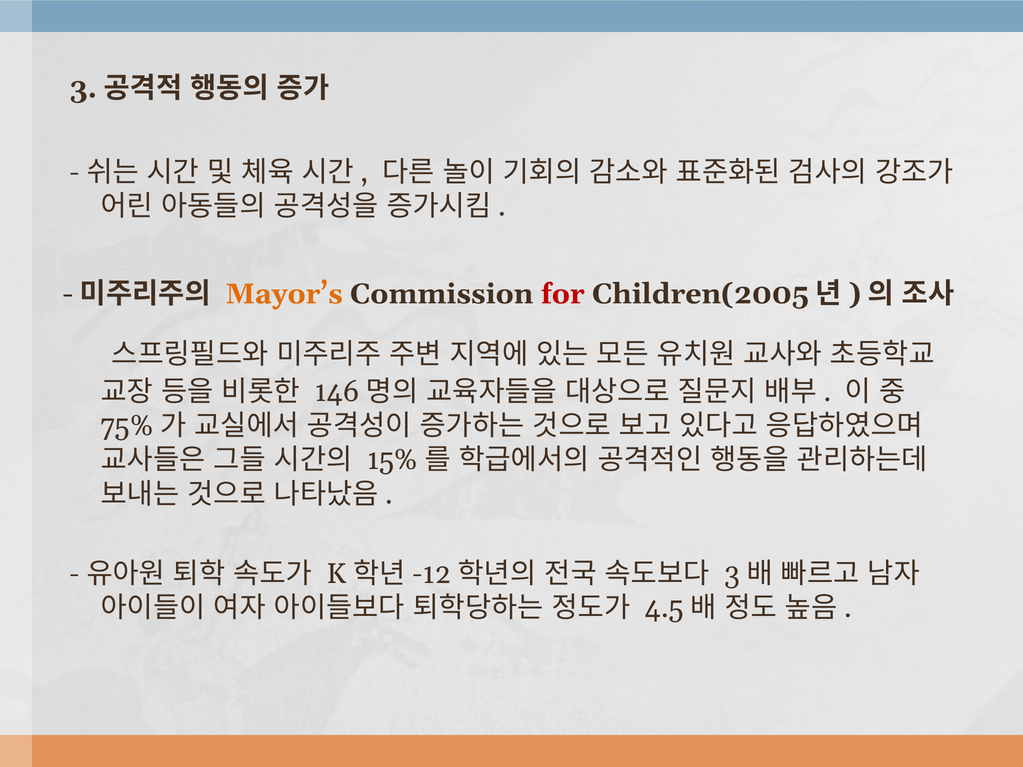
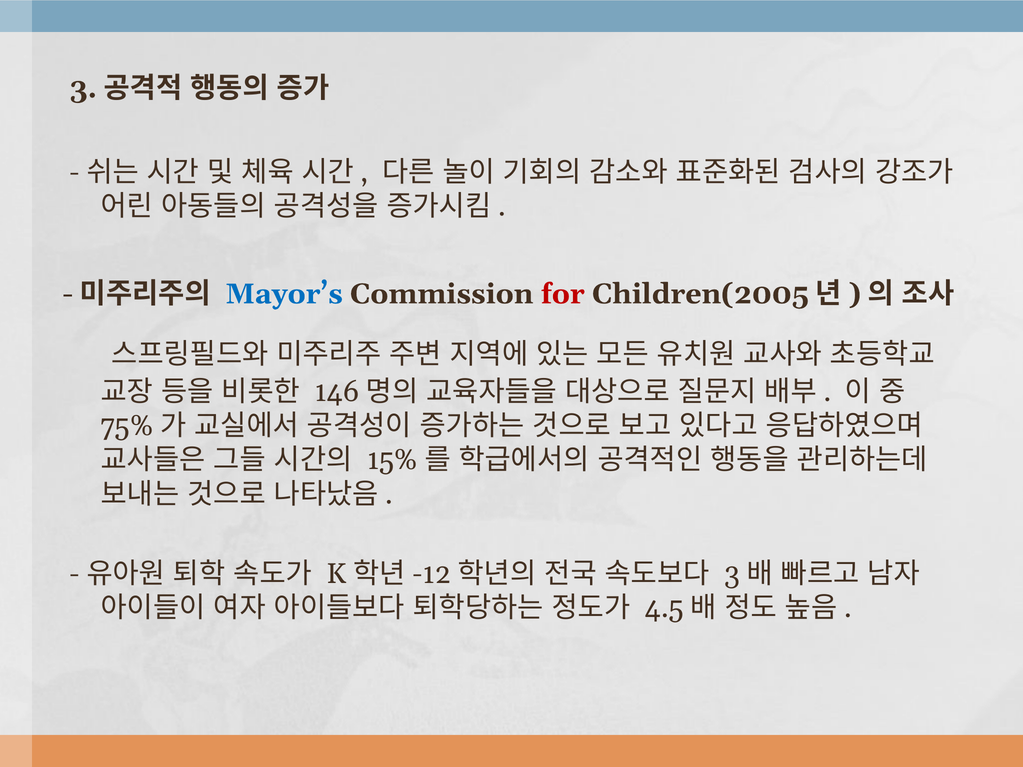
Mayor’s colour: orange -> blue
